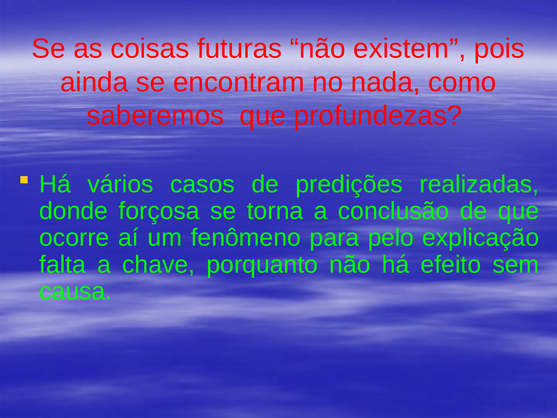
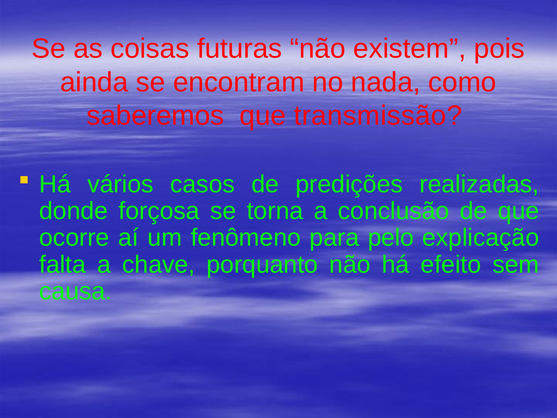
profundezas: profundezas -> transmissão
